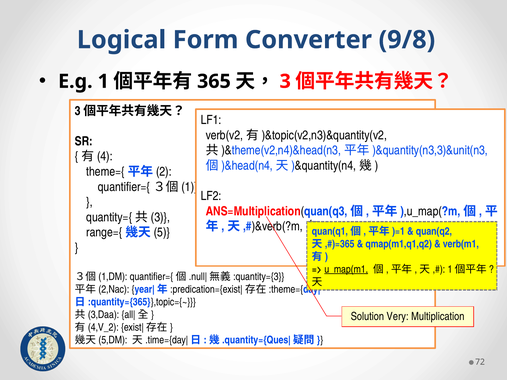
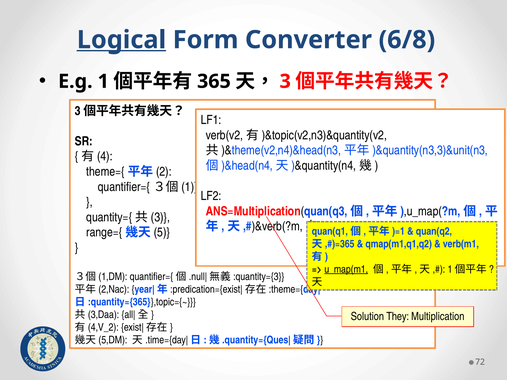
Logical underline: none -> present
9/8: 9/8 -> 6/8
Very: Very -> They
